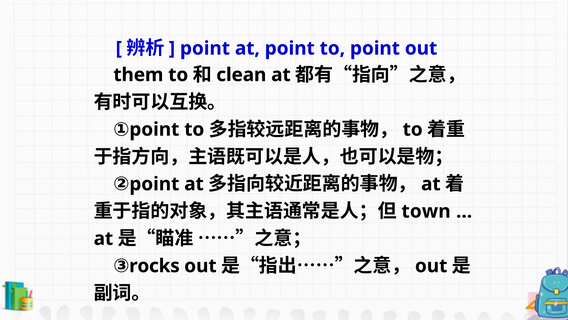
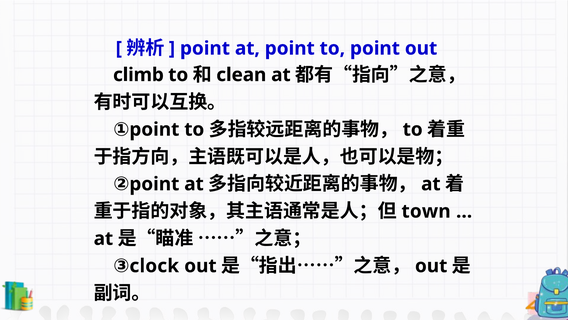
them: them -> climb
rocks: rocks -> clock
